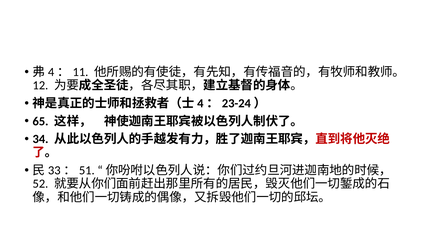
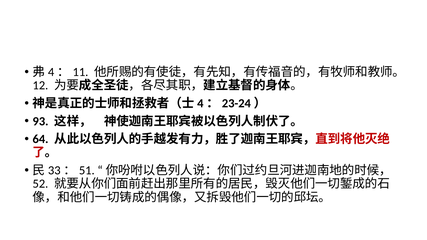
65: 65 -> 93
34: 34 -> 64
